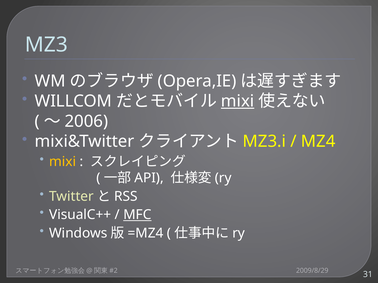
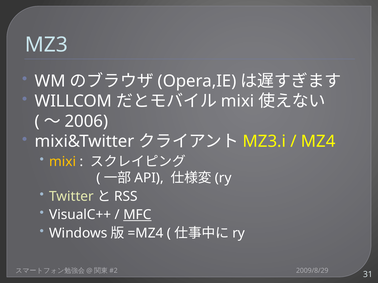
mixi at (238, 101) underline: present -> none
